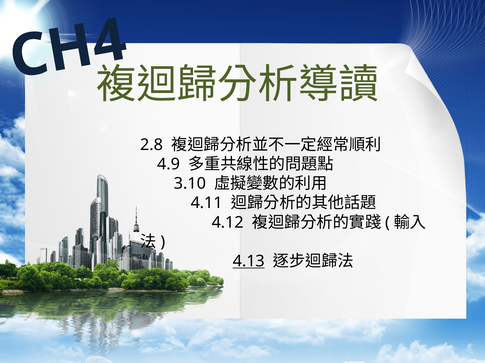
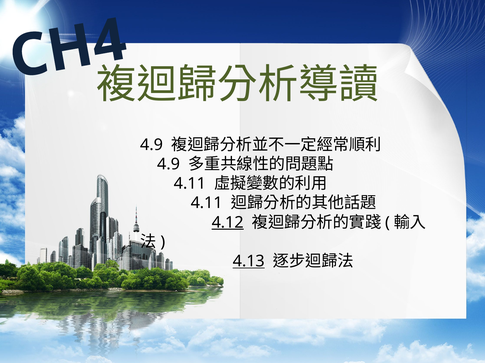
2.8 at (152, 145): 2.8 -> 4.9
3.10 at (190, 184): 3.10 -> 4.11
4.12 underline: none -> present
